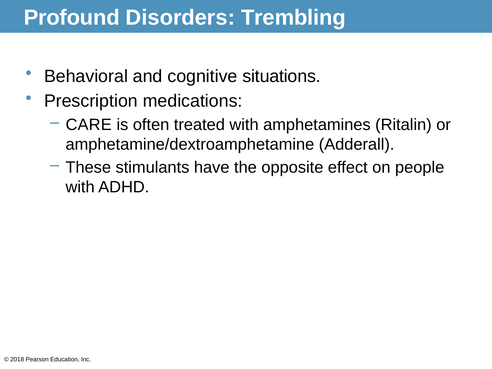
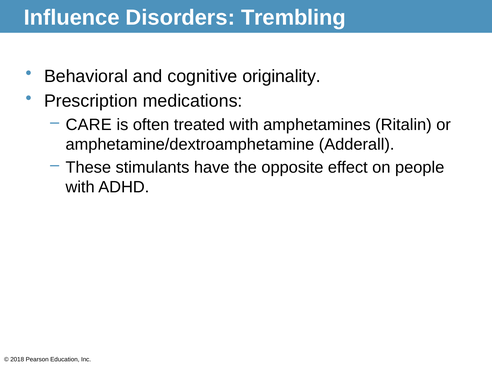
Profound: Profound -> Influence
situations: situations -> originality
